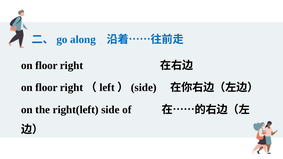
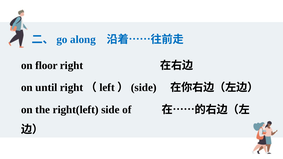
floor at (46, 88): floor -> until
